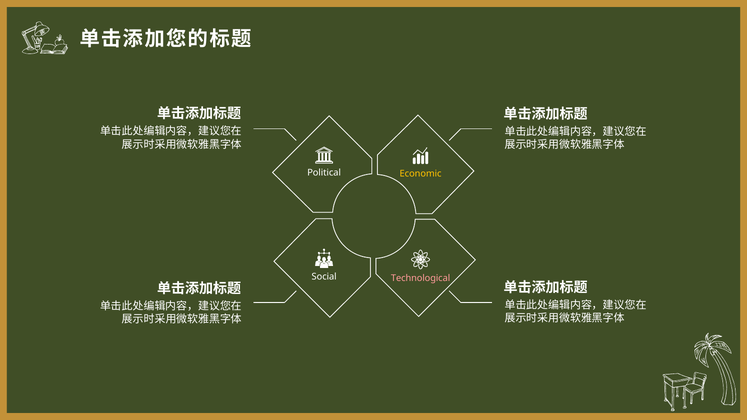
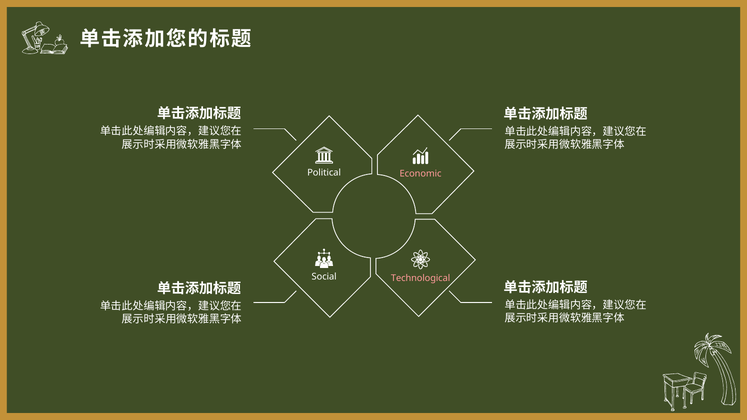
Economic colour: yellow -> pink
